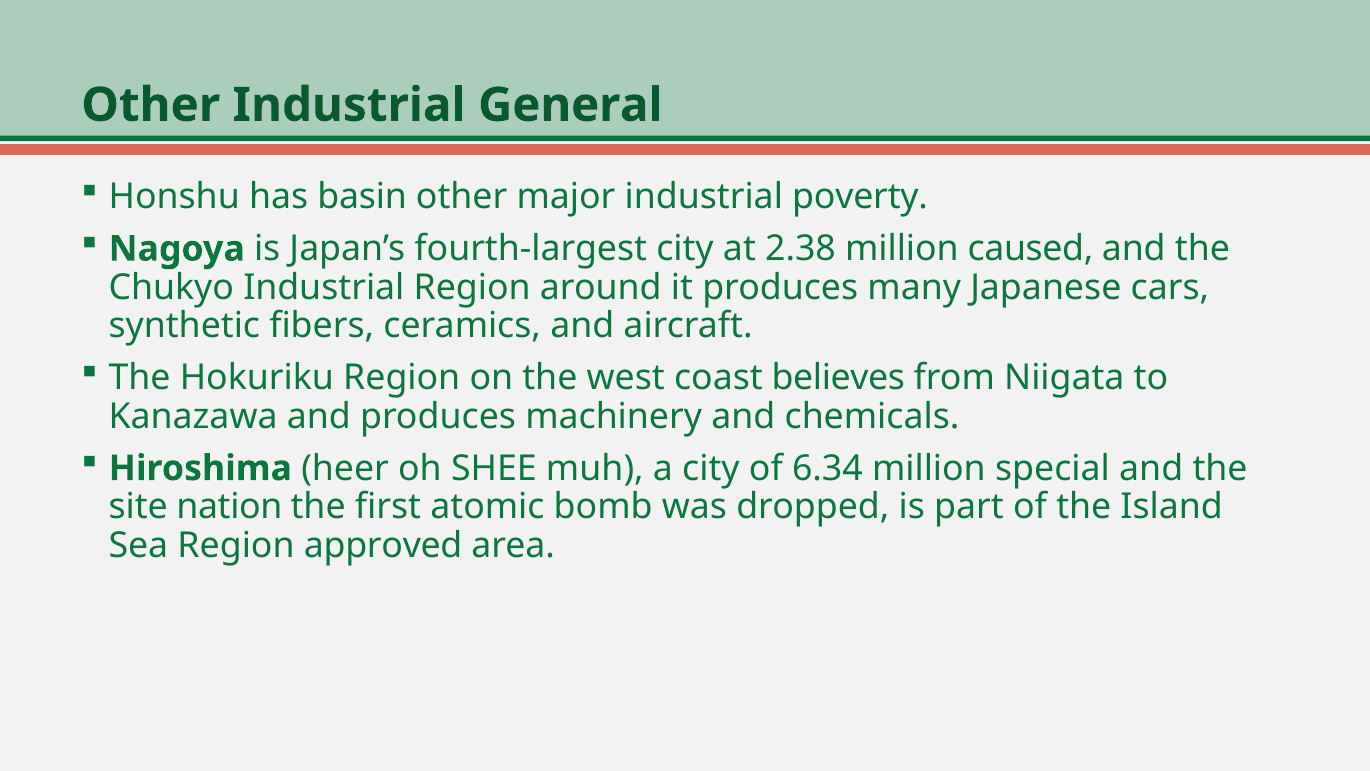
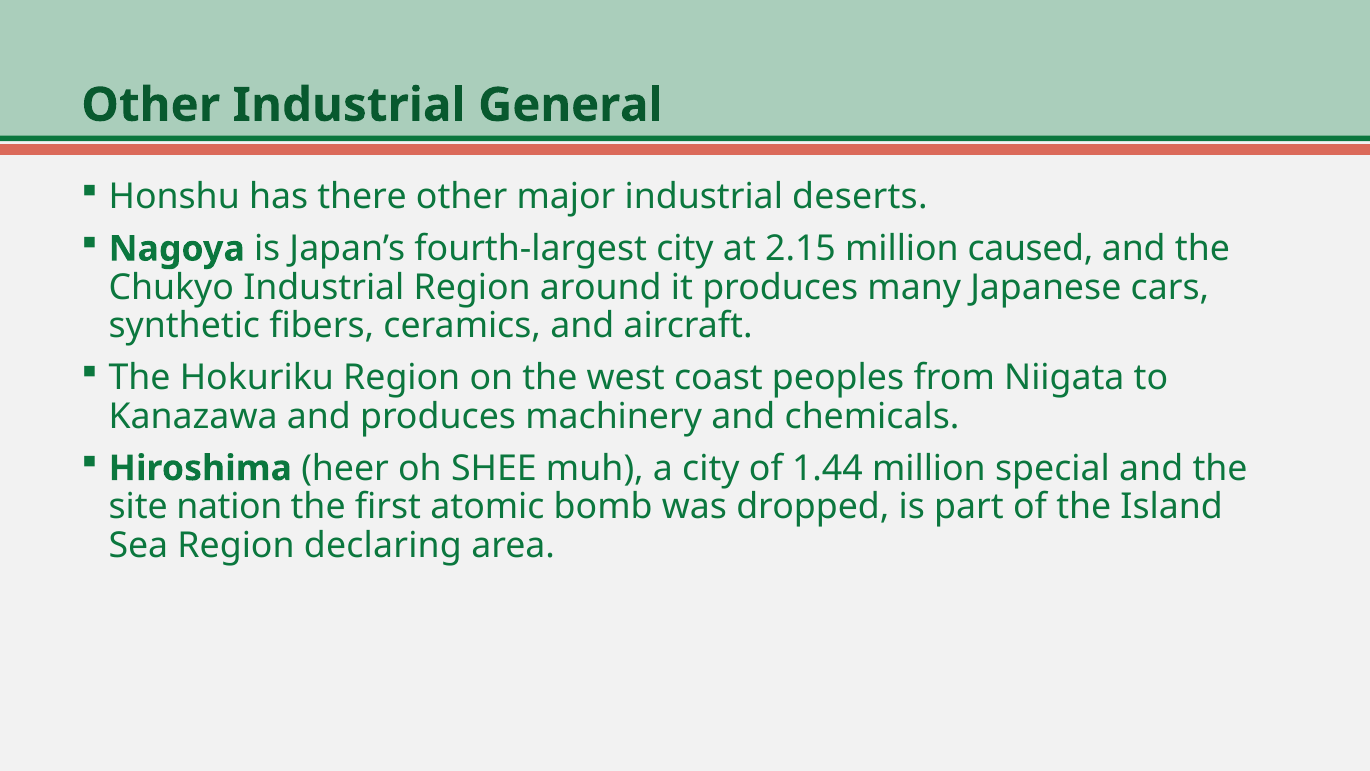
basin: basin -> there
poverty: poverty -> deserts
2.38: 2.38 -> 2.15
believes: believes -> peoples
6.34: 6.34 -> 1.44
approved: approved -> declaring
